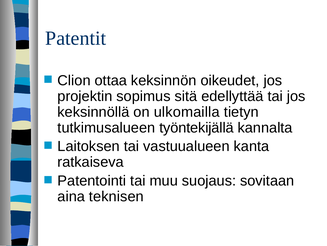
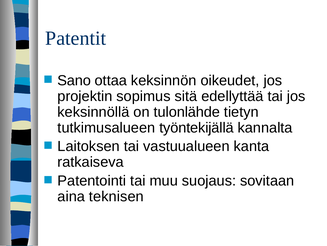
Clion: Clion -> Sano
ulkomailla: ulkomailla -> tulonlähde
